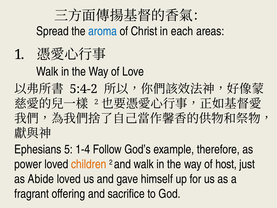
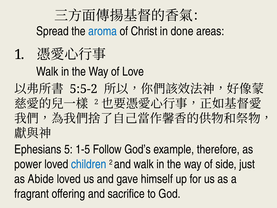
each: each -> done
5:4-2: 5:4-2 -> 5:5-2
1-4: 1-4 -> 1-5
children colour: orange -> blue
host: host -> side
